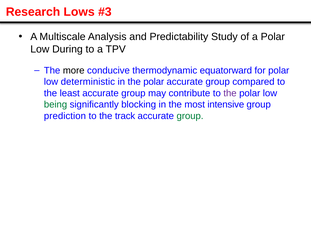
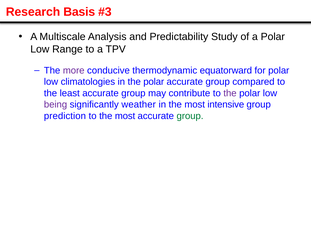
Lows: Lows -> Basis
During: During -> Range
more colour: black -> purple
deterministic: deterministic -> climatologies
being colour: green -> purple
blocking: blocking -> weather
to the track: track -> most
